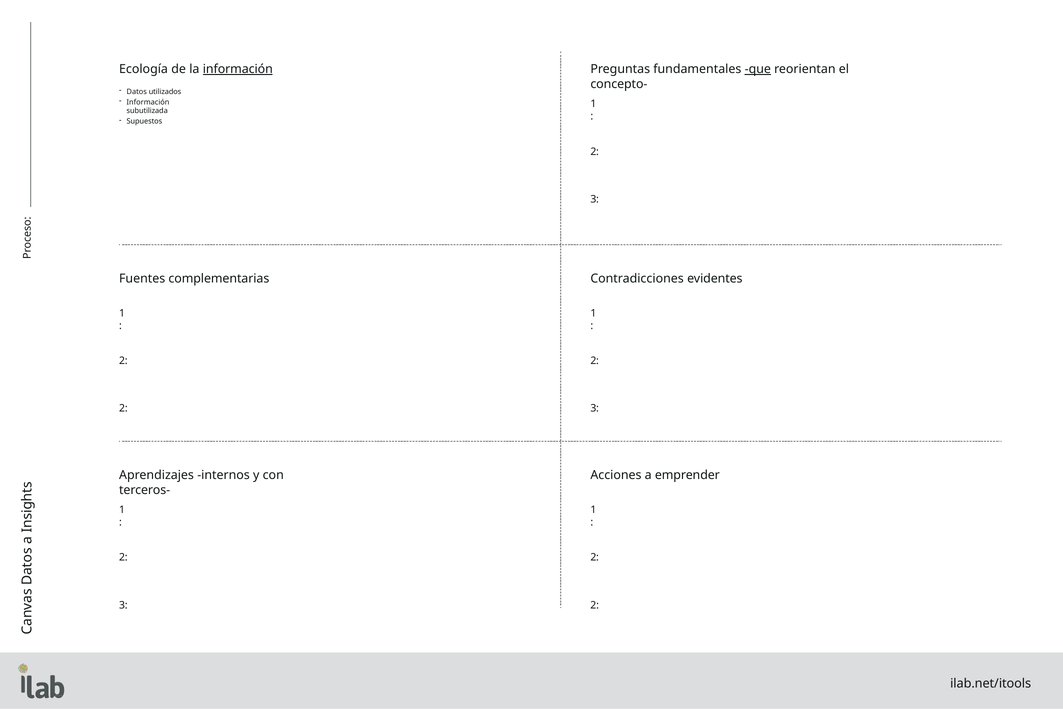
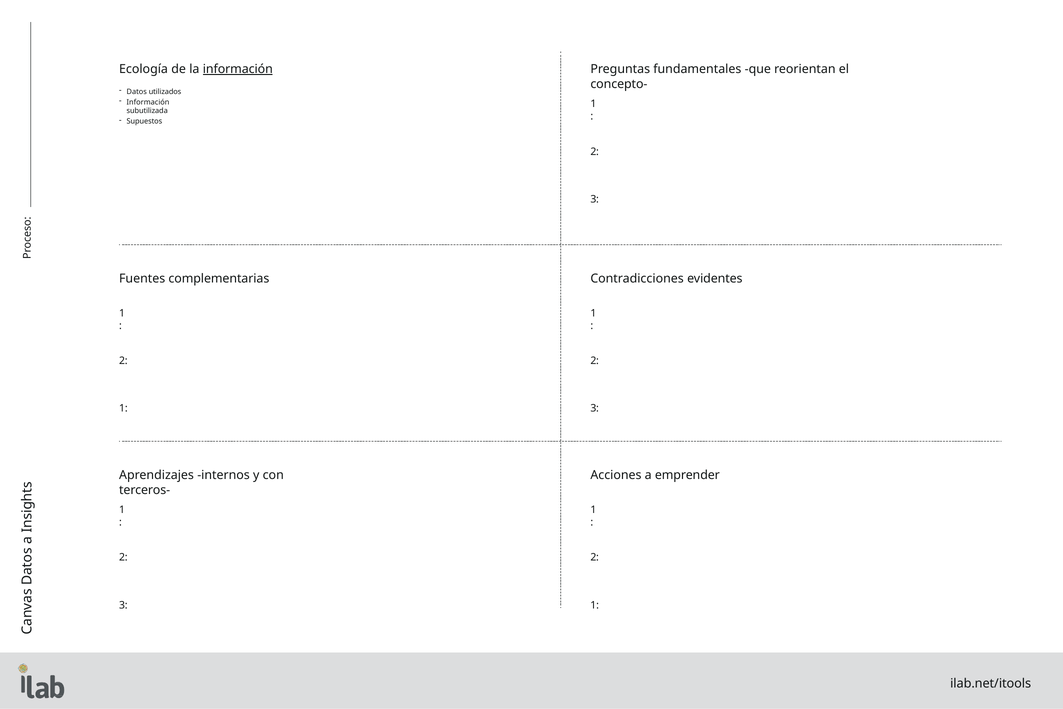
que underline: present -> none
2 at (123, 408): 2 -> 1
2 at (595, 605): 2 -> 1
